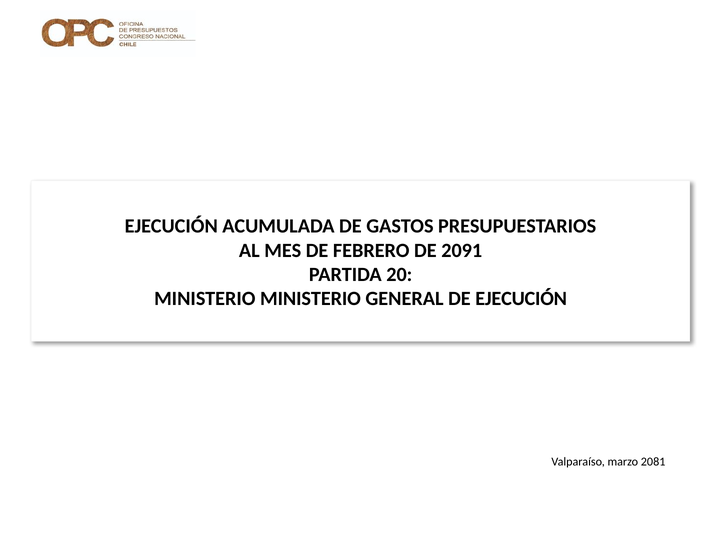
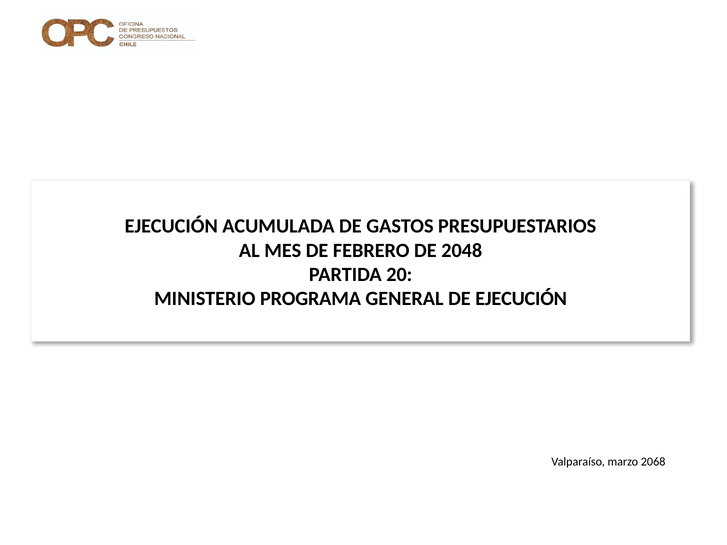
2091: 2091 -> 2048
MINISTERIO MINISTERIO: MINISTERIO -> PROGRAMA
2081: 2081 -> 2068
